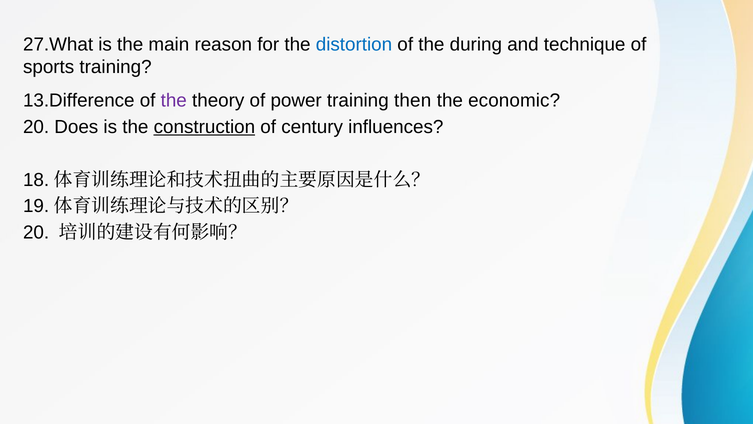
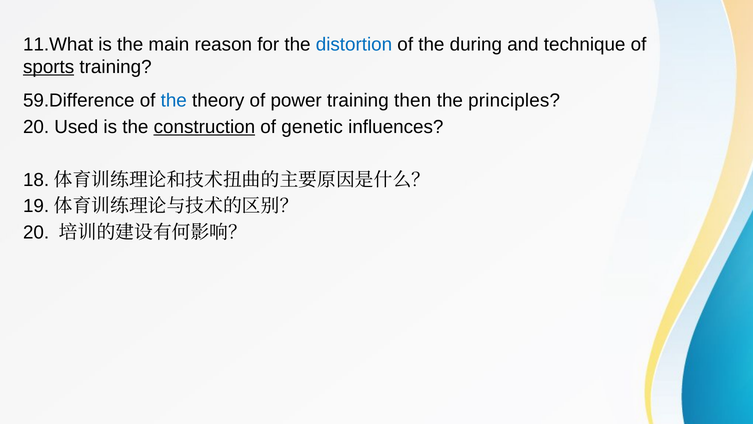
27.What: 27.What -> 11.What
sports underline: none -> present
13.Difference: 13.Difference -> 59.Difference
the at (174, 101) colour: purple -> blue
economic: economic -> principles
Does: Does -> Used
century: century -> genetic
